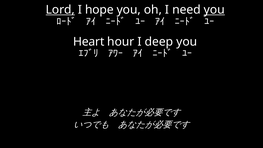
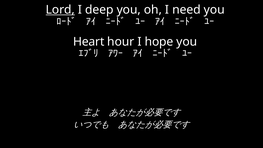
hope: hope -> deep
you at (214, 10) underline: present -> none
deep: deep -> hope
